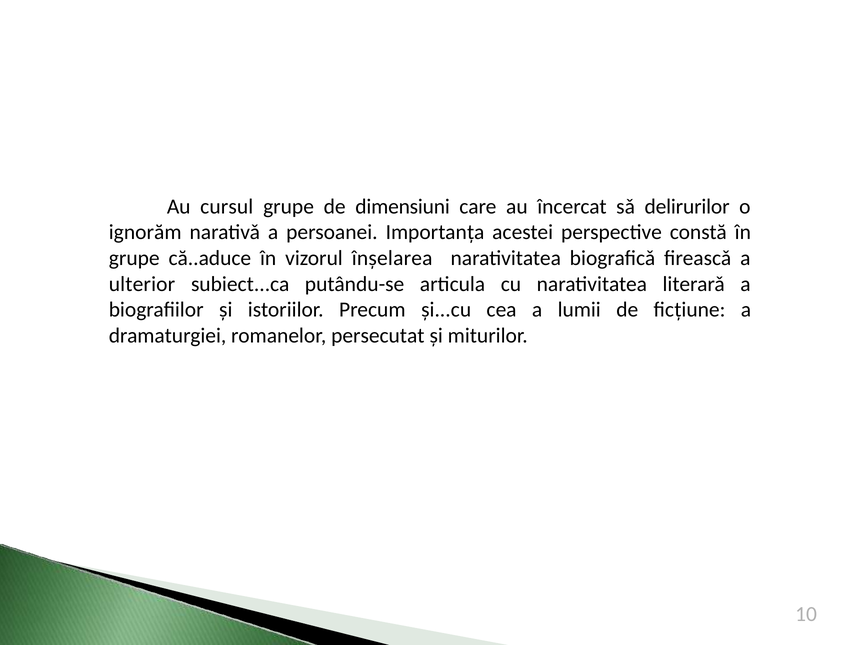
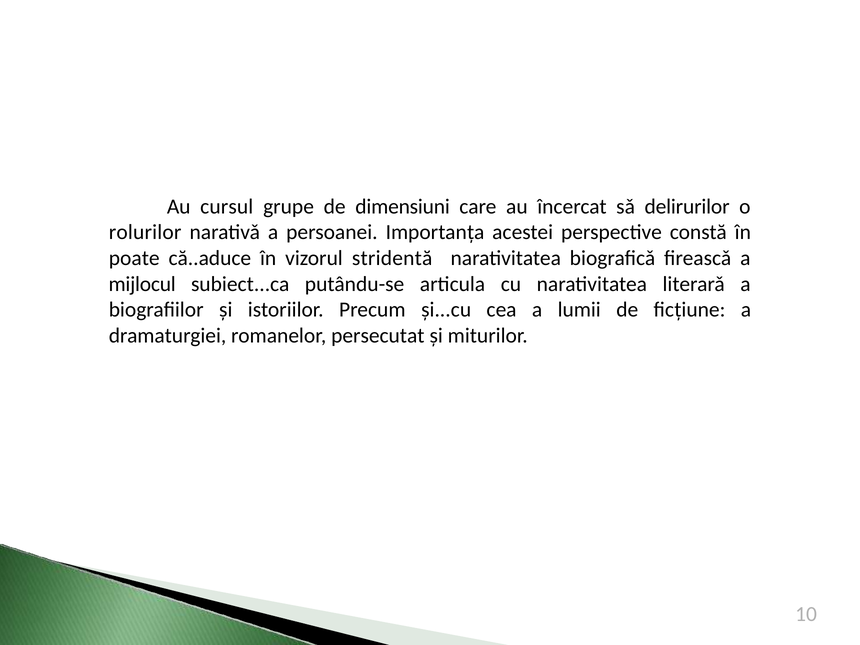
ignorăm: ignorăm -> rolurilor
grupe at (134, 258): grupe -> poate
înșelarea: înșelarea -> stridentă
ulterior: ulterior -> mijlocul
